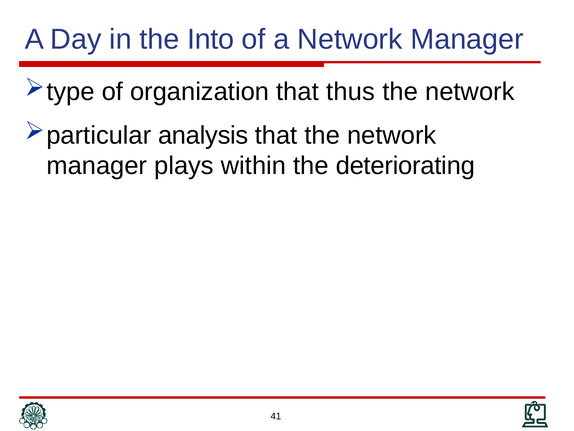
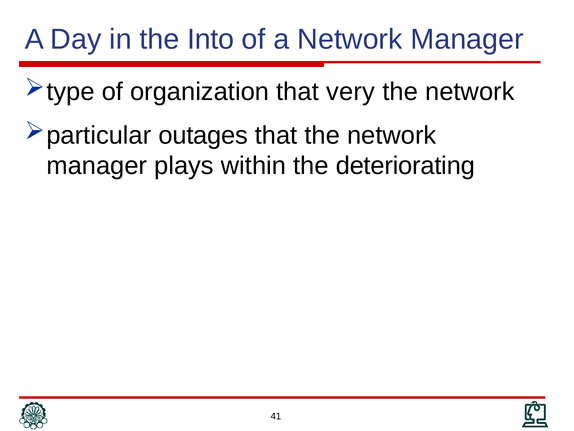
thus: thus -> very
analysis: analysis -> outages
